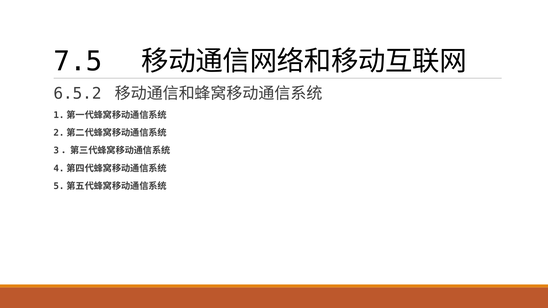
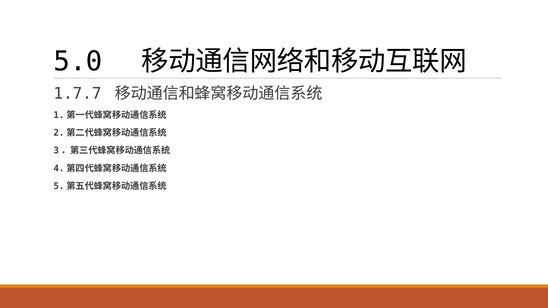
7.5: 7.5 -> 5.0
6.5.2: 6.5.2 -> 1.7.7
